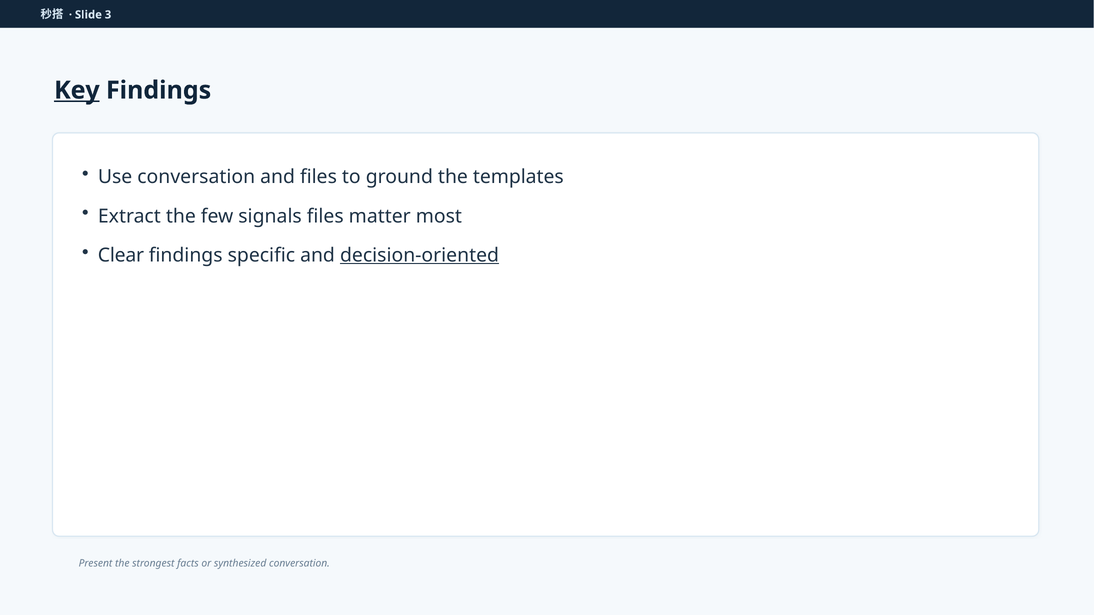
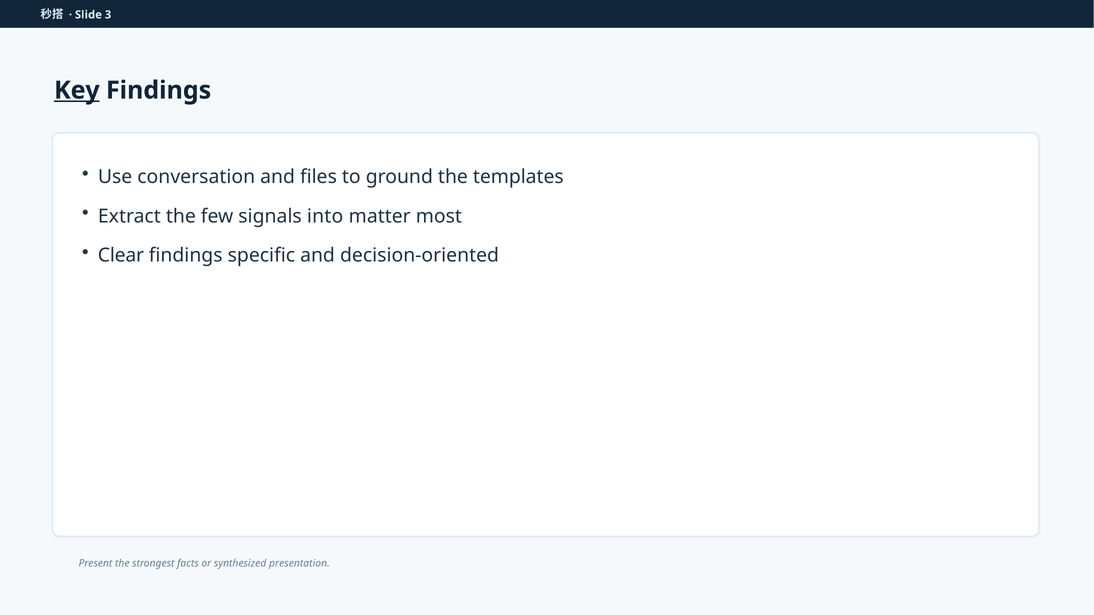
signals files: files -> into
decision-oriented underline: present -> none
synthesized conversation: conversation -> presentation
